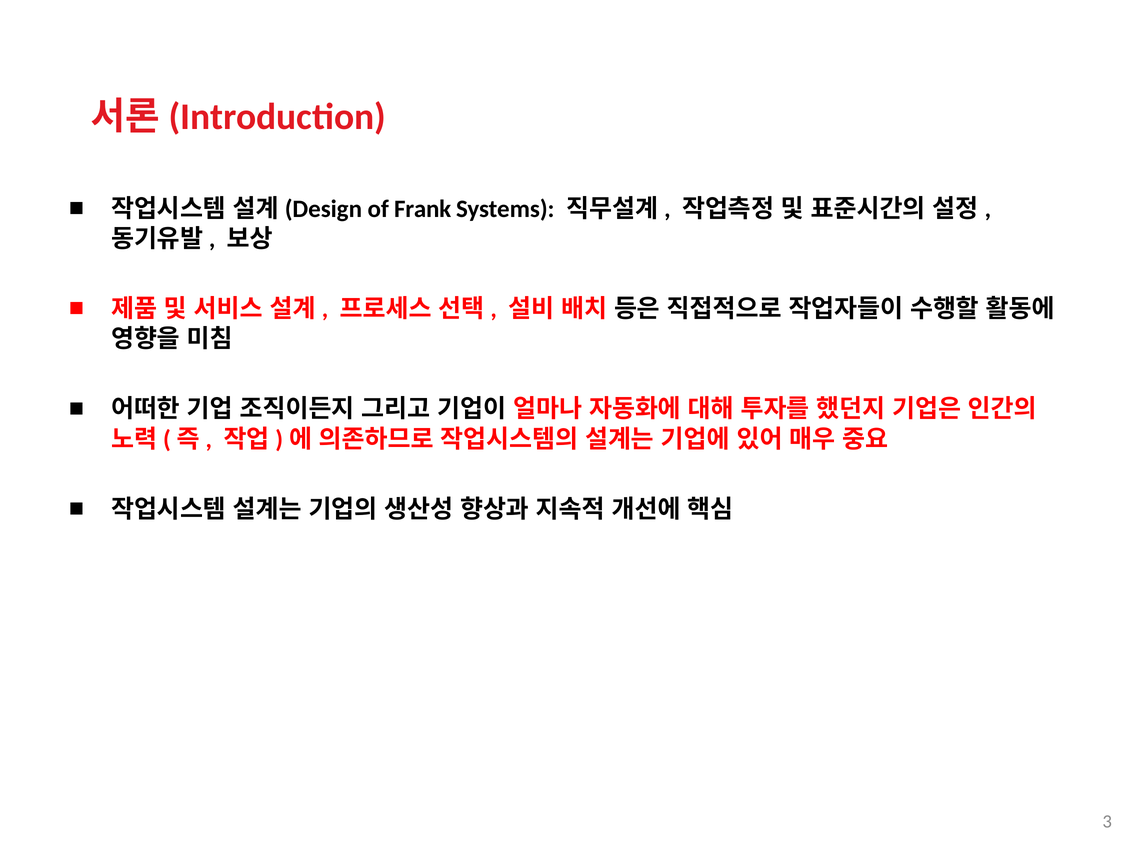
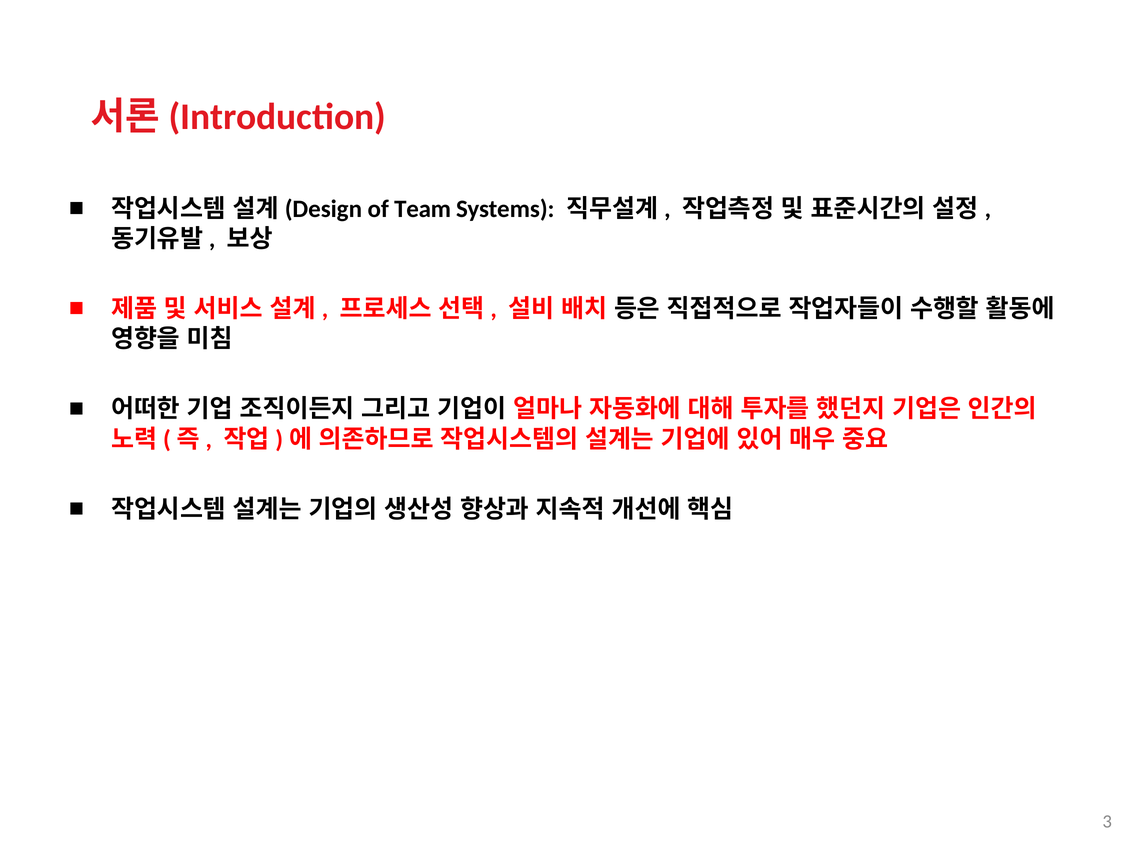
Frank: Frank -> Team
